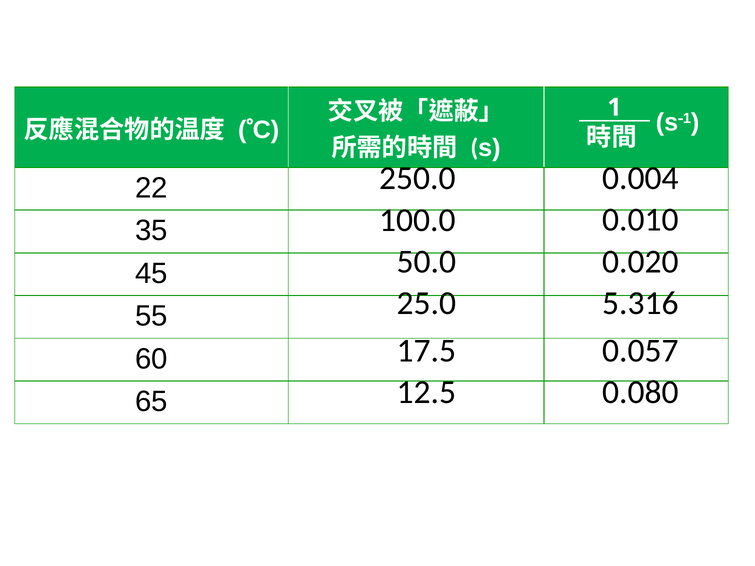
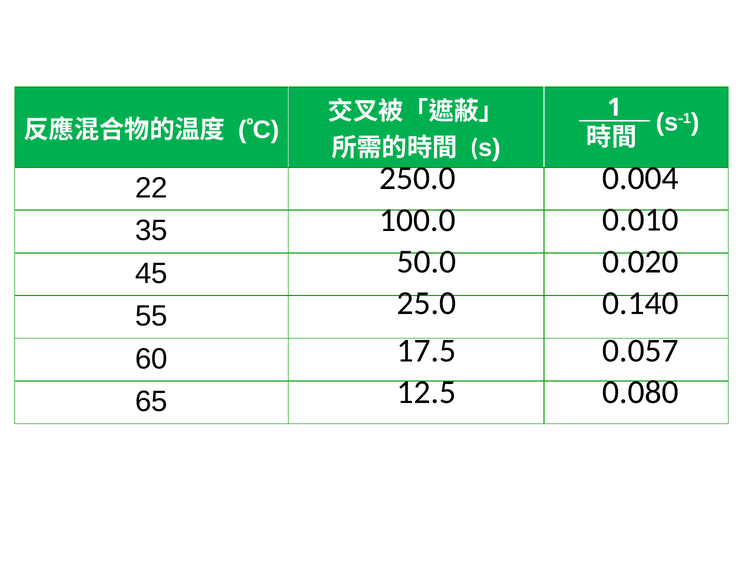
5.316: 5.316 -> 0.140
